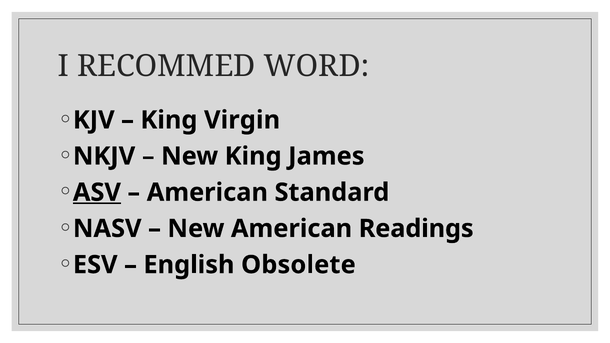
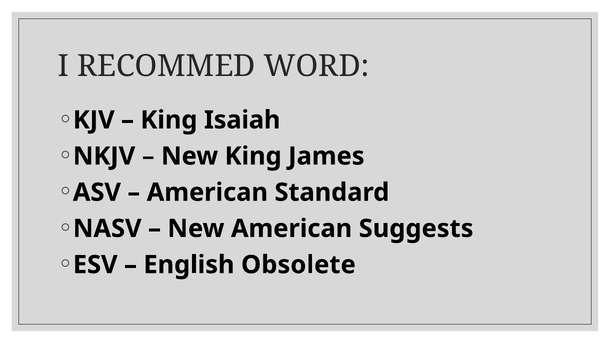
Virgin: Virgin -> Isaiah
ASV underline: present -> none
Readings: Readings -> Suggests
